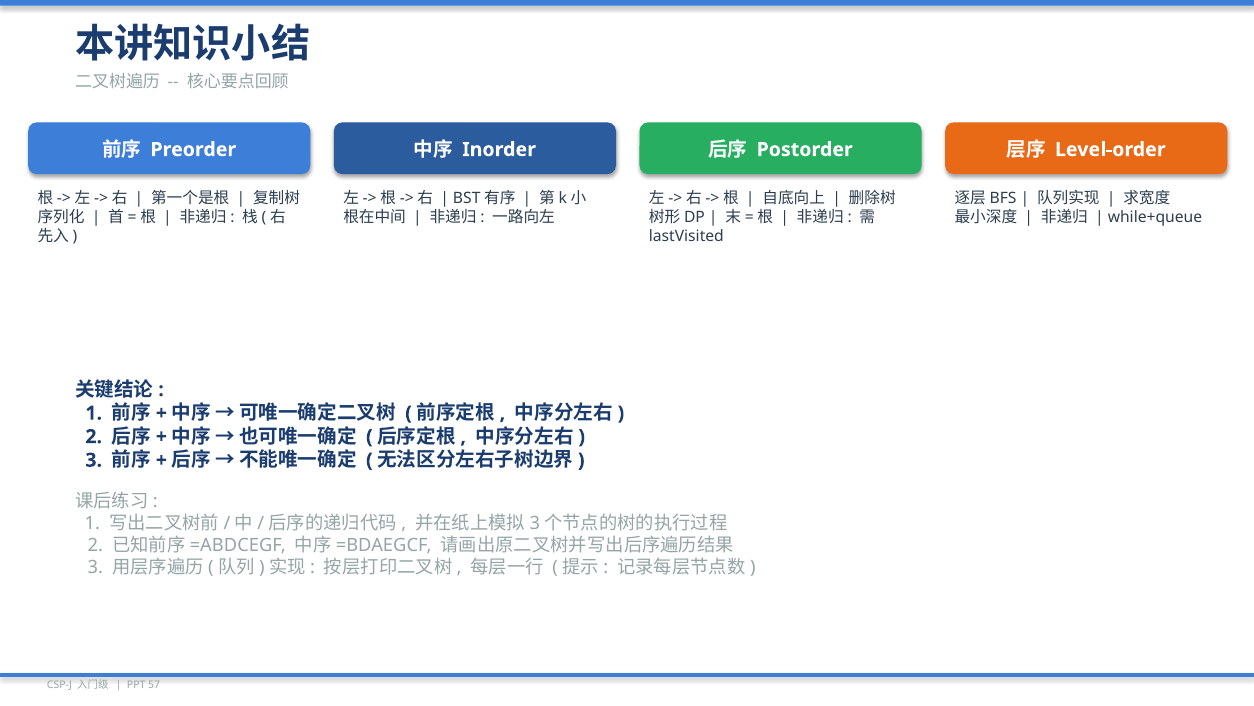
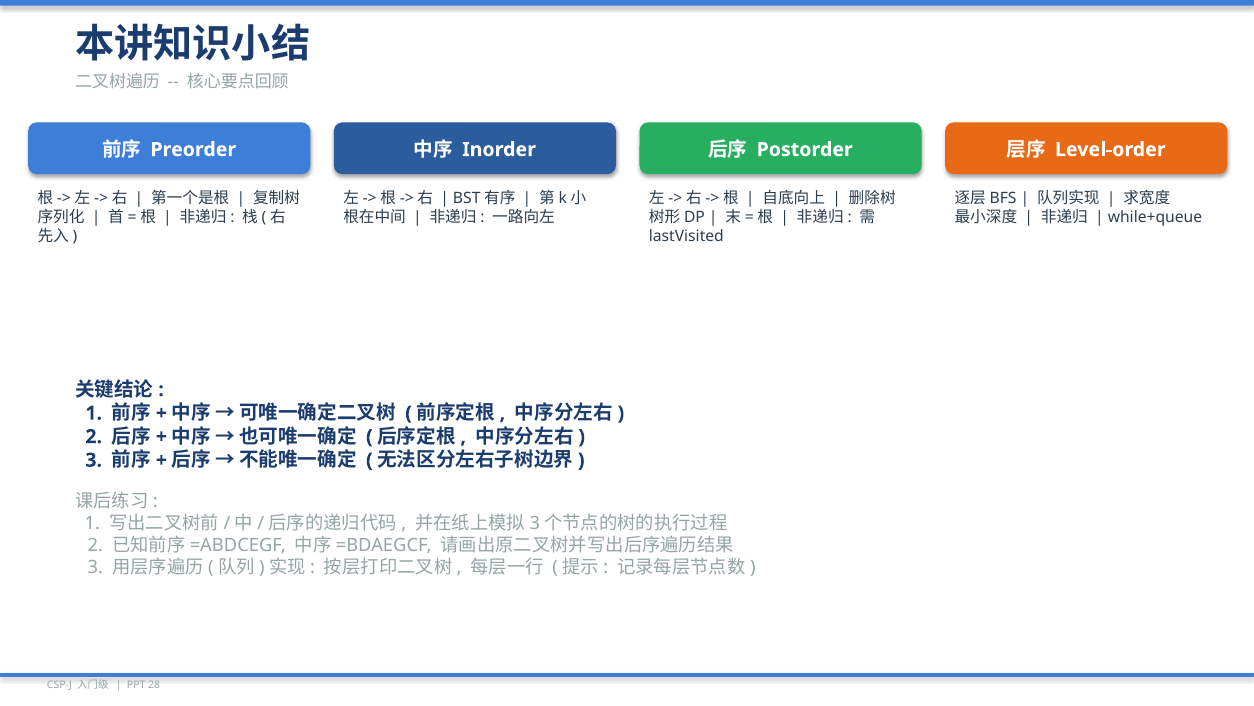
57: 57 -> 28
